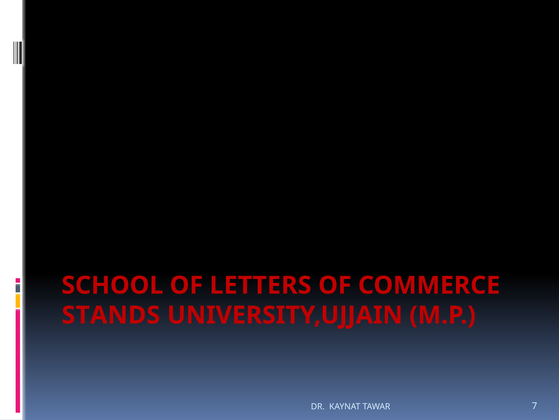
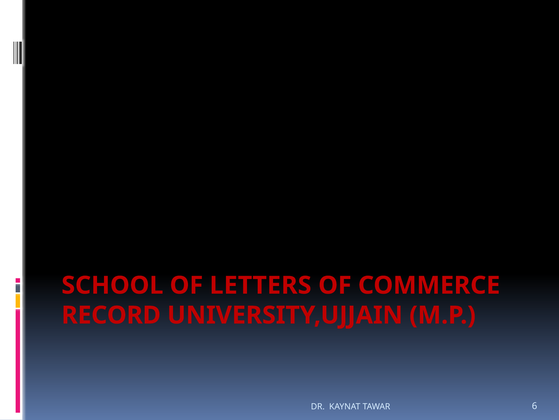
STANDS: STANDS -> RECORD
7: 7 -> 6
